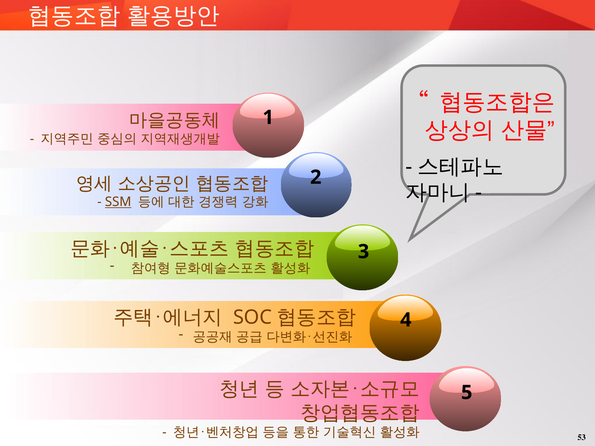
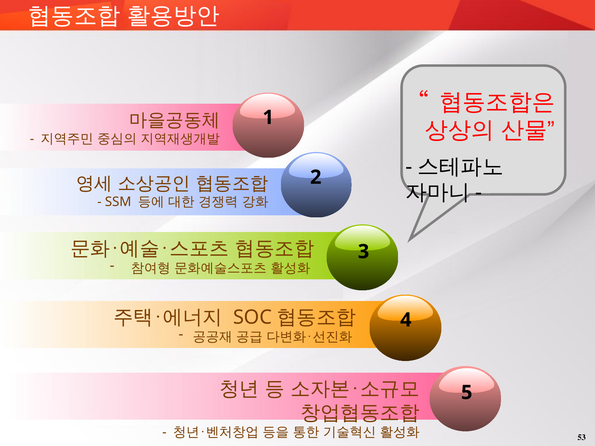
SSM underline: present -> none
